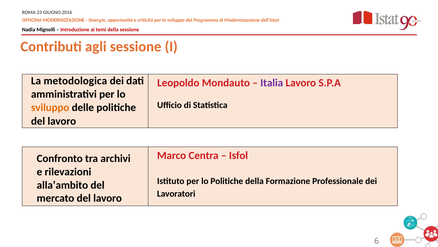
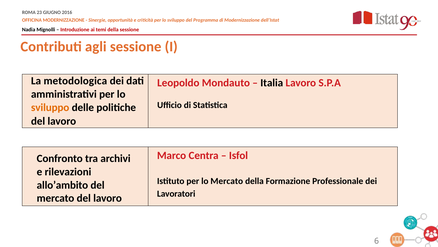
Italia colour: purple -> black
lo Politiche: Politiche -> Mercato
alla’ambito: alla’ambito -> allo’ambito
